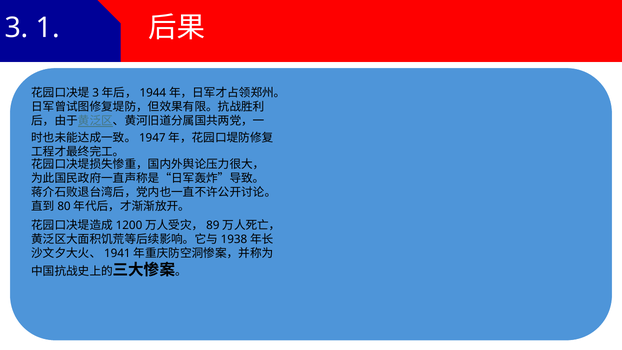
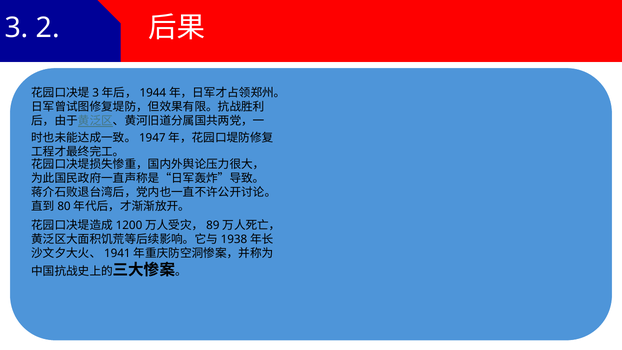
1: 1 -> 2
